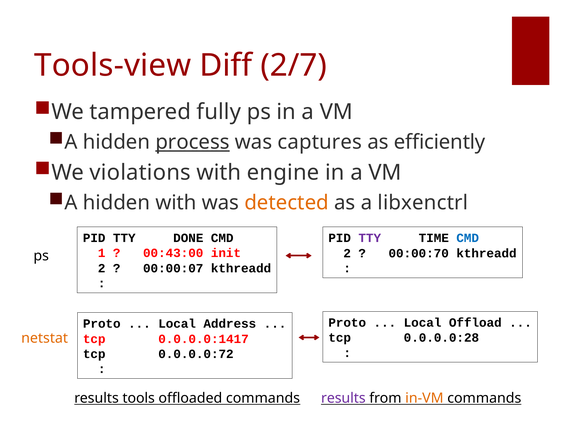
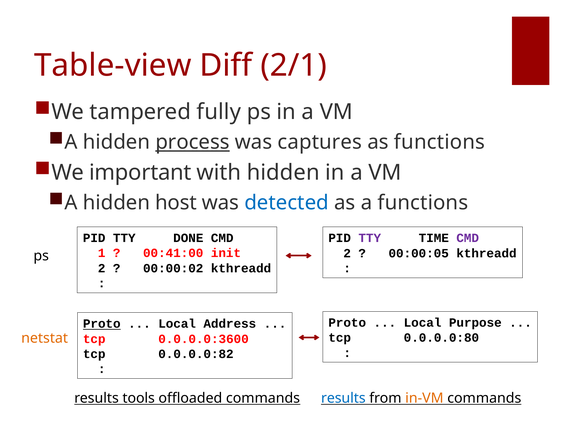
Tools-view: Tools-view -> Table-view
2/7: 2/7 -> 2/1
as efficiently: efficiently -> functions
violations: violations -> important
with engine: engine -> hidden
hidden with: with -> host
detected colour: orange -> blue
a libxenctrl: libxenctrl -> functions
CMD at (468, 238) colour: blue -> purple
00:43:00: 00:43:00 -> 00:41:00
00:00:70: 00:00:70 -> 00:00:05
00:00:07: 00:00:07 -> 00:00:02
Offload: Offload -> Purpose
Proto at (102, 324) underline: none -> present
0.0.0.0:28: 0.0.0.0:28 -> 0.0.0.0:80
0.0.0.0:1417: 0.0.0.0:1417 -> 0.0.0.0:3600
0.0.0.0:72: 0.0.0.0:72 -> 0.0.0.0:82
results at (343, 398) colour: purple -> blue
